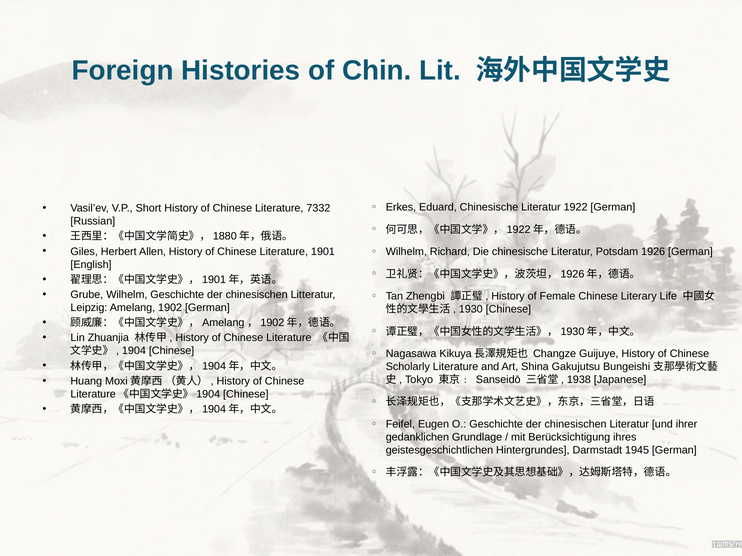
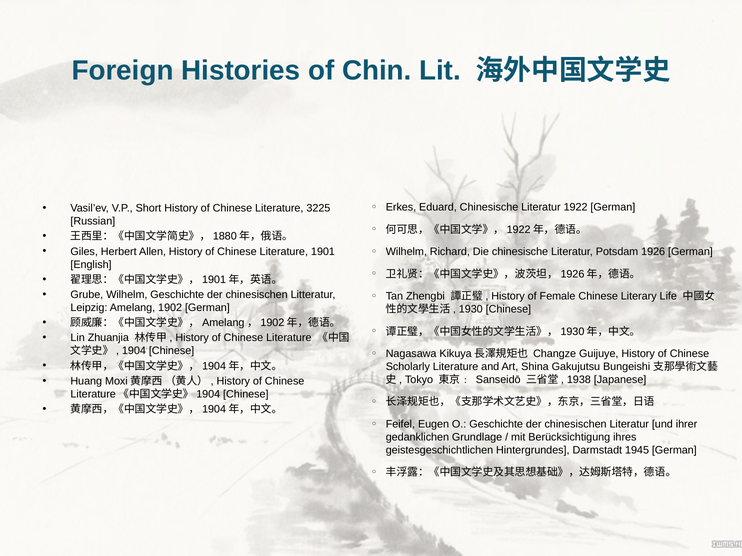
7332: 7332 -> 3225
